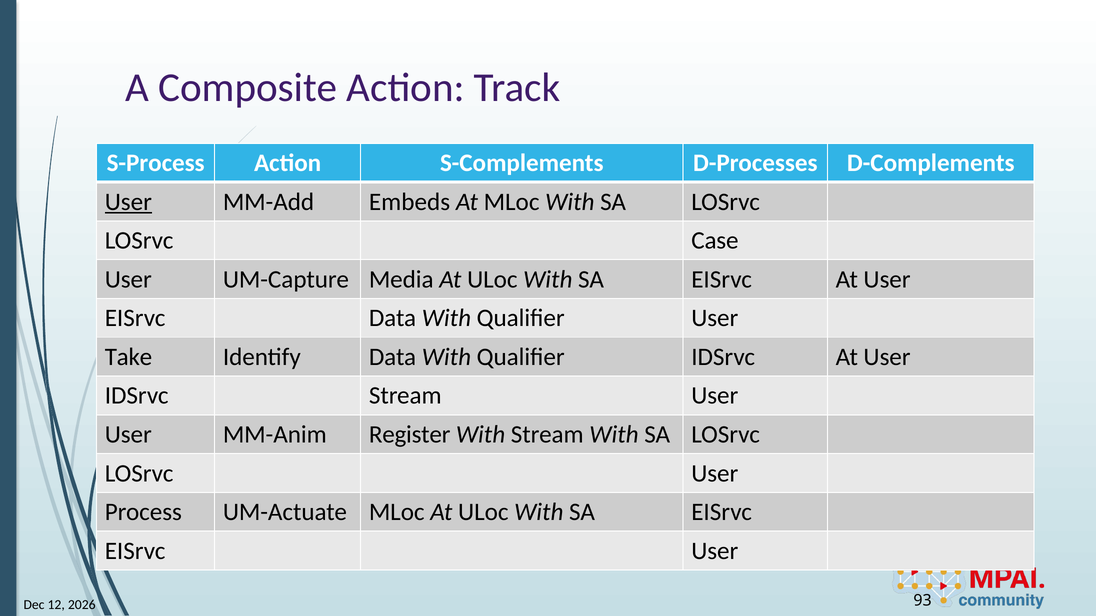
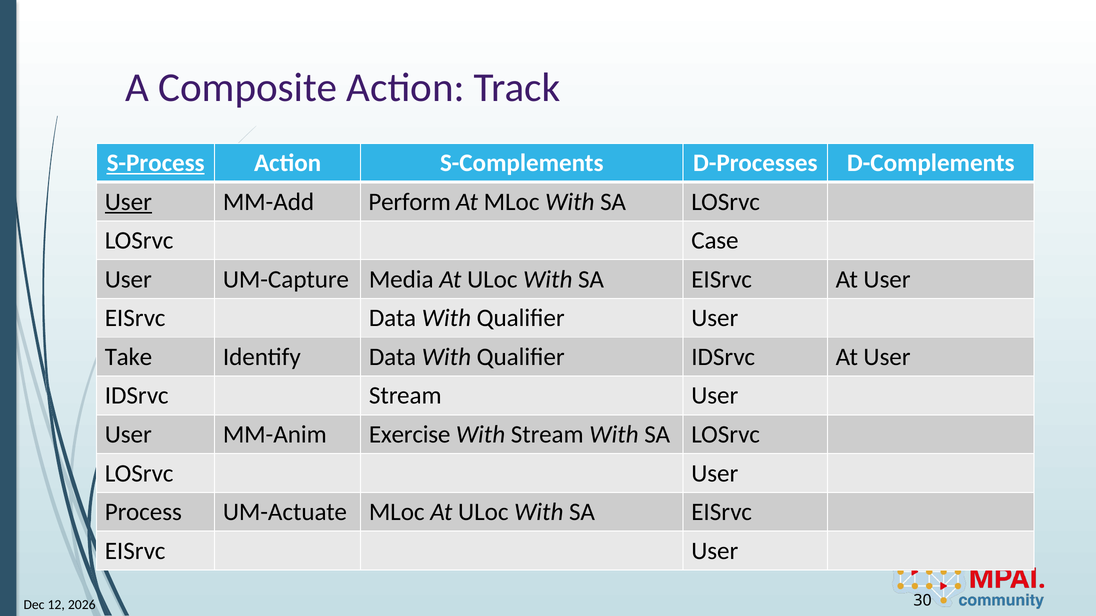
S-Process underline: none -> present
Embeds: Embeds -> Perform
Register: Register -> Exercise
93: 93 -> 30
